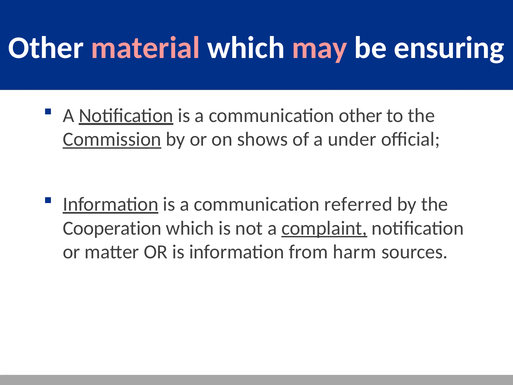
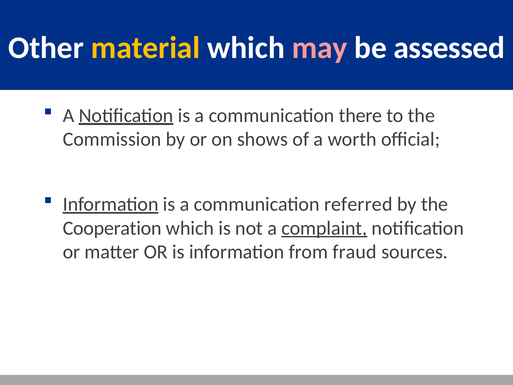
material colour: pink -> yellow
ensuring: ensuring -> assessed
communication other: other -> there
Commission underline: present -> none
under: under -> worth
harm: harm -> fraud
